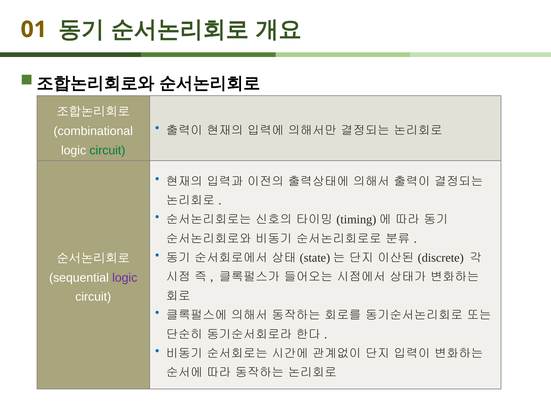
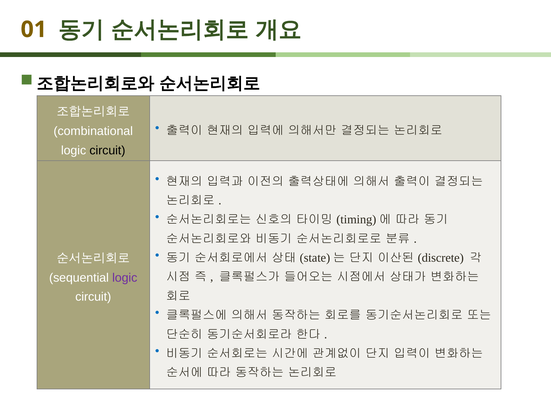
circuit at (107, 150) colour: green -> black
